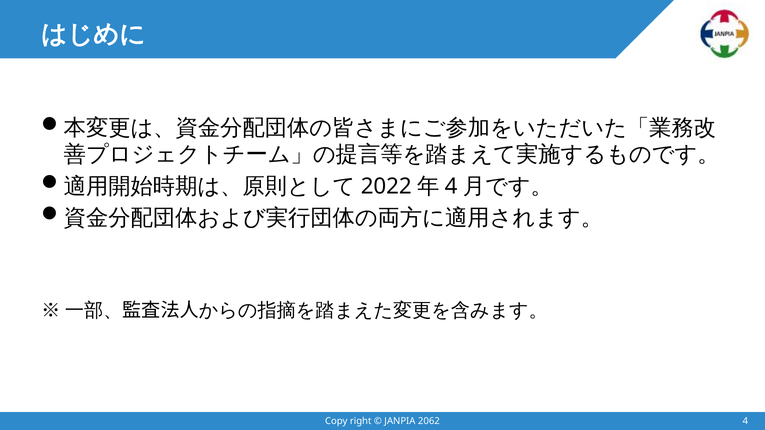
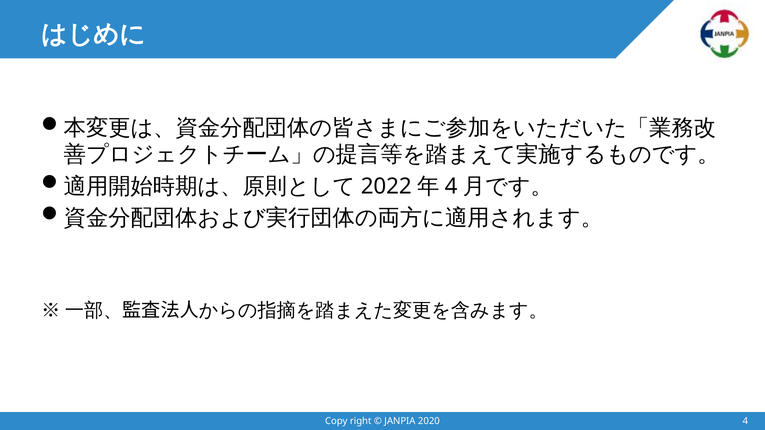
2062: 2062 -> 2020
